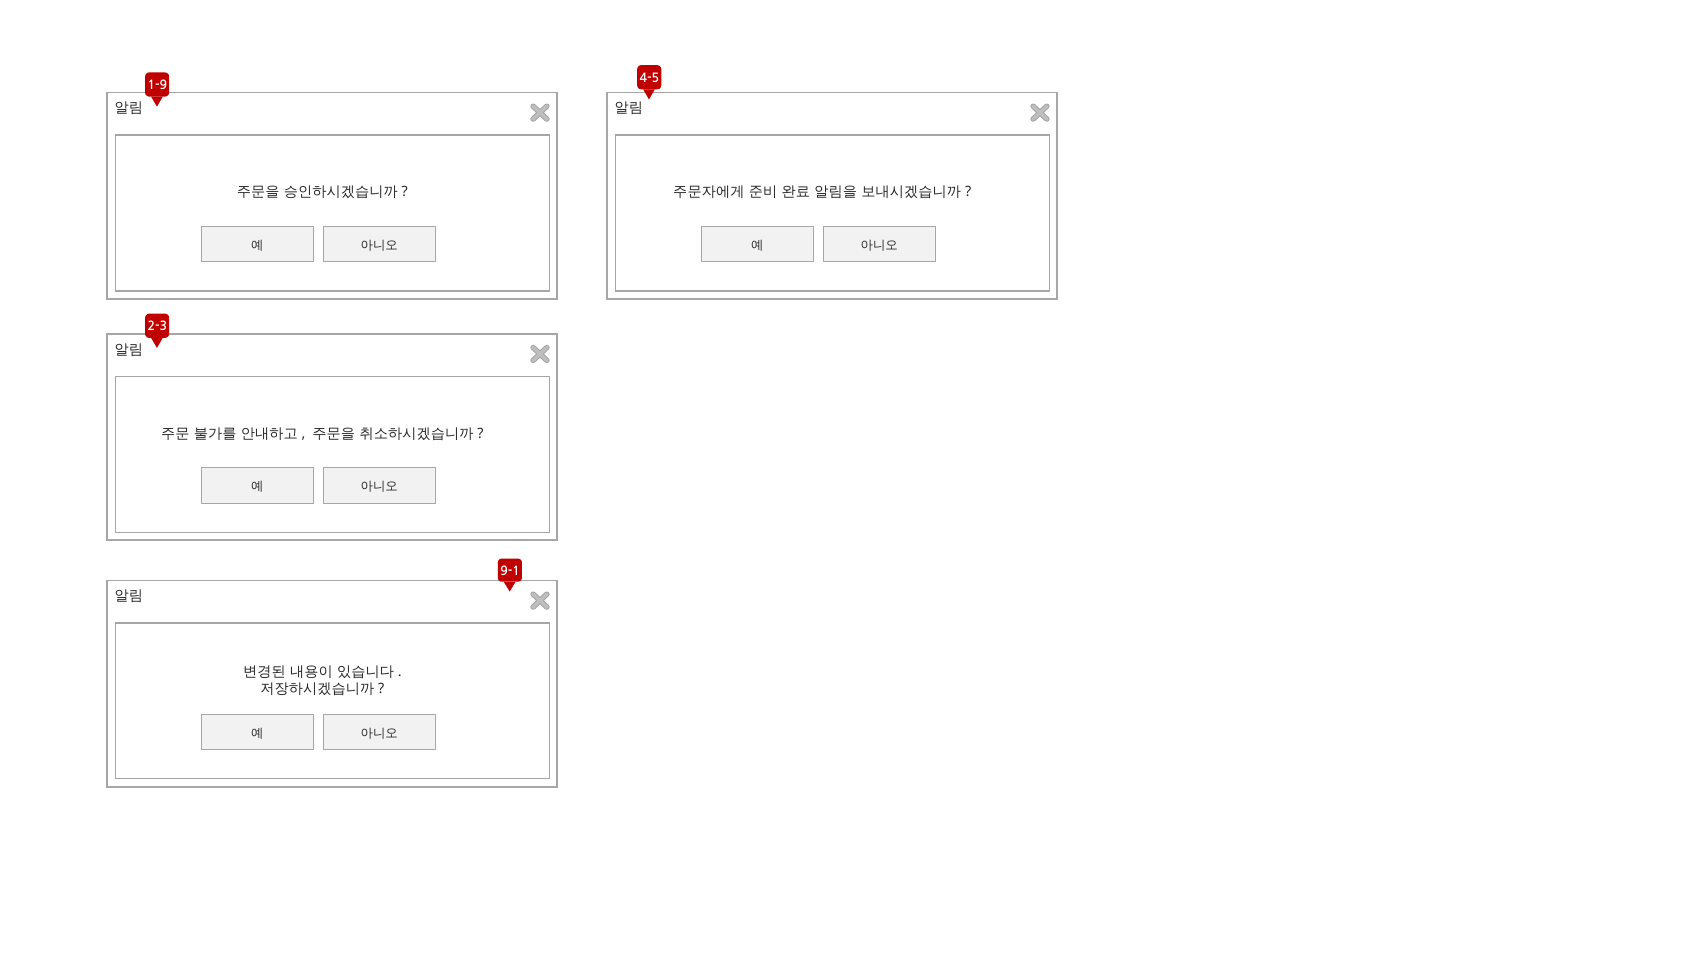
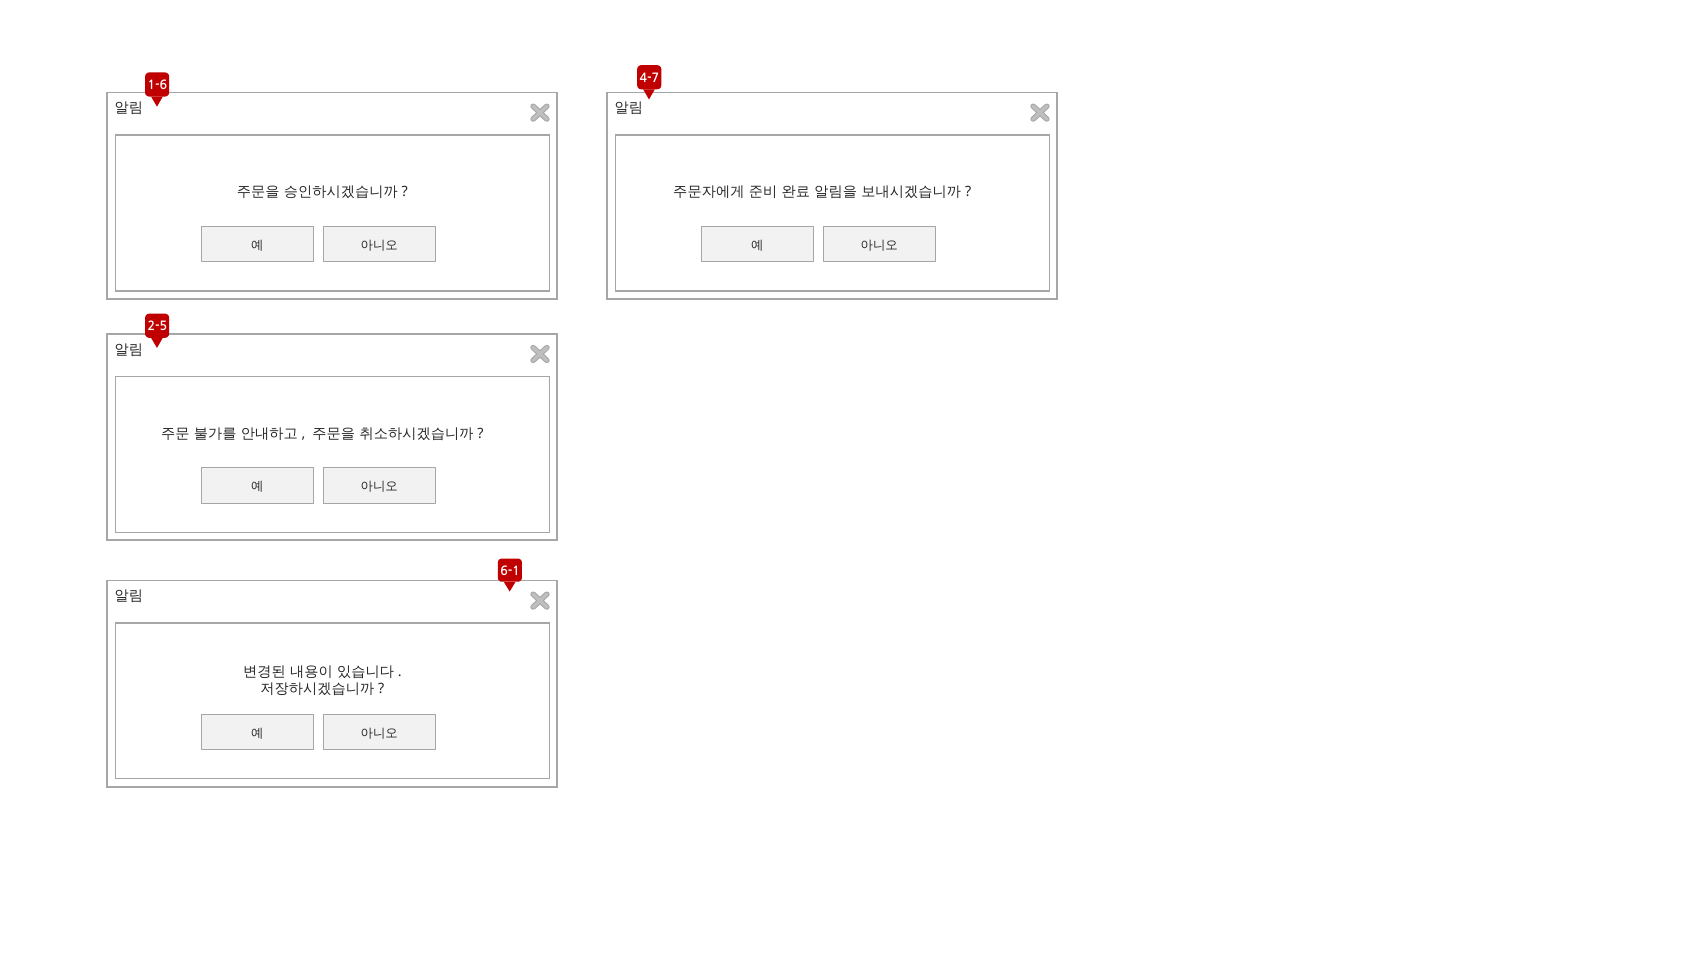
4-5: 4-5 -> 4-7
1-9: 1-9 -> 1-6
2-3: 2-3 -> 2-5
9-1: 9-1 -> 6-1
